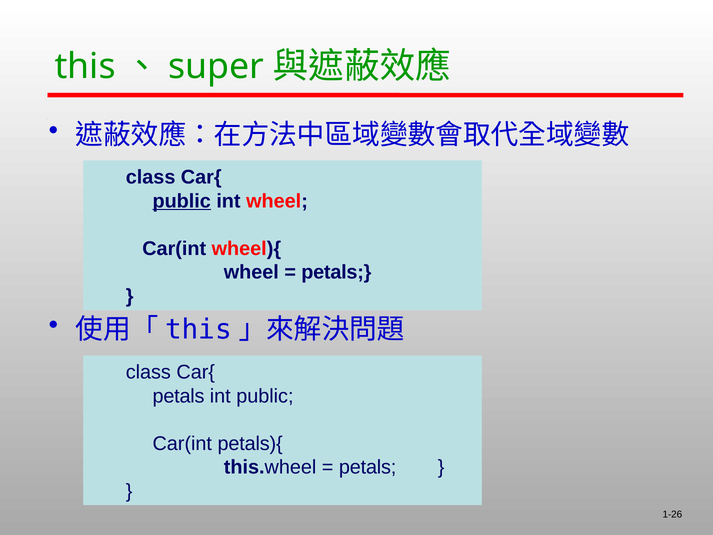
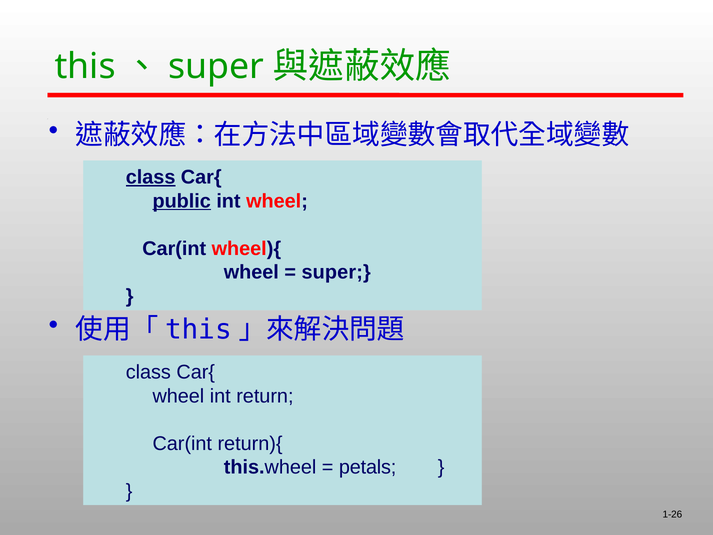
class at (151, 177) underline: none -> present
petals at (336, 272): petals -> super
petals at (179, 396): petals -> wheel
int public: public -> return
petals){: petals){ -> return){
